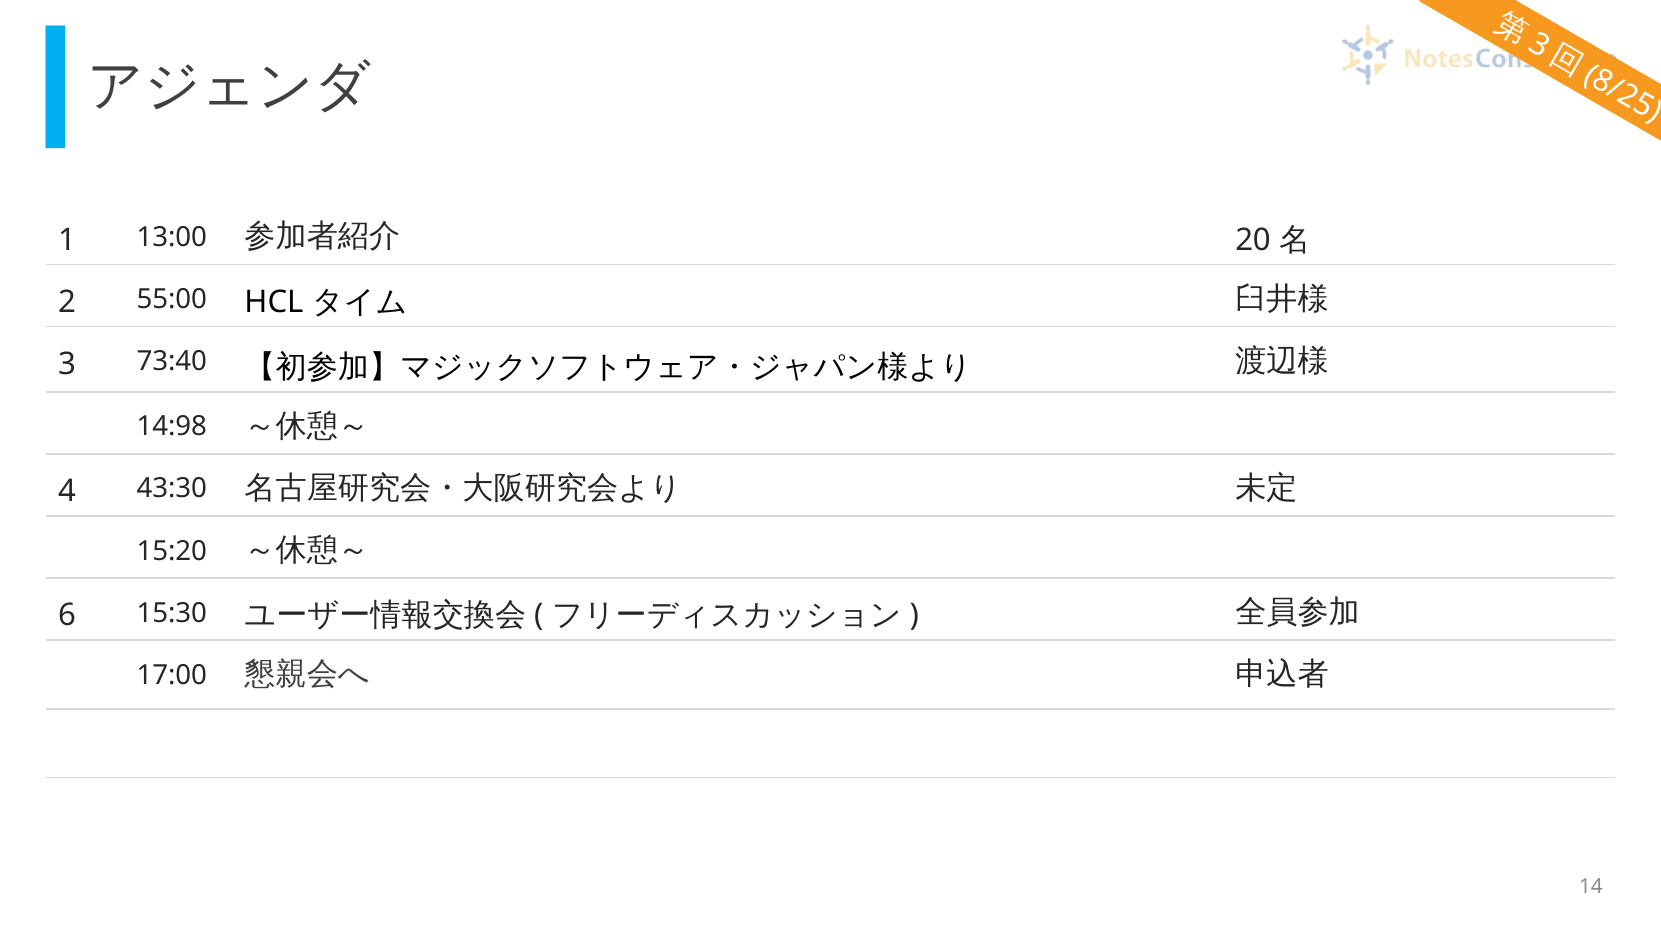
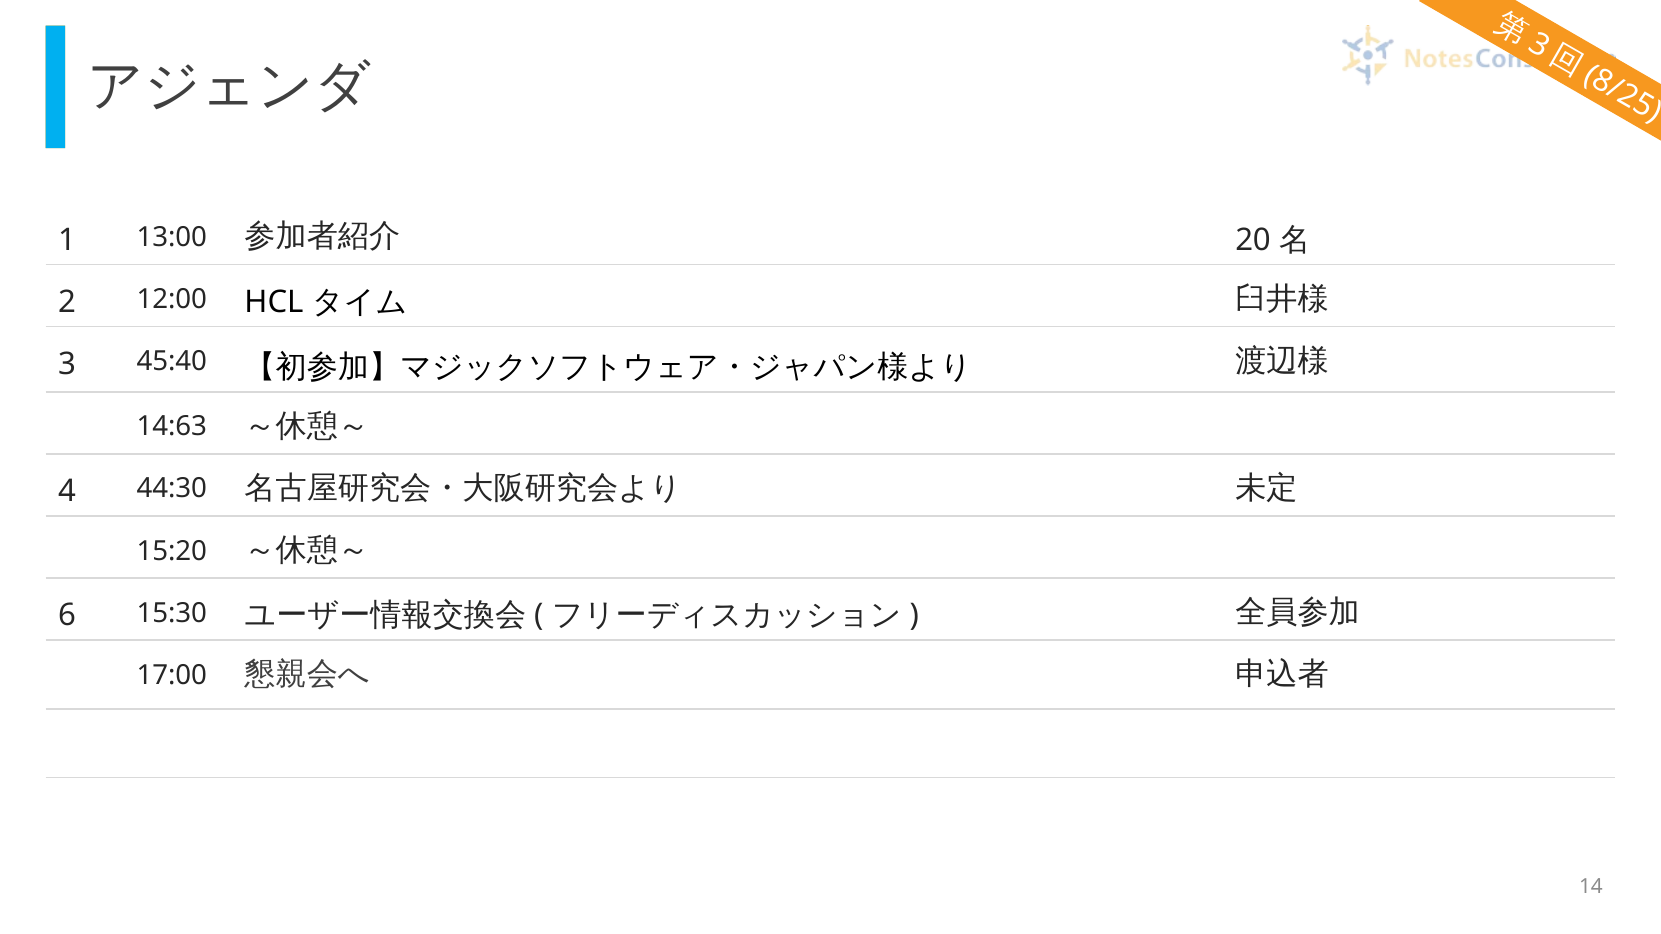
55:00: 55:00 -> 12:00
73:40: 73:40 -> 45:40
14:98: 14:98 -> 14:63
43:30: 43:30 -> 44:30
